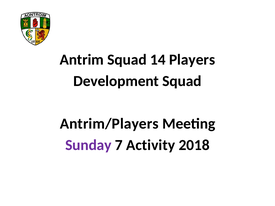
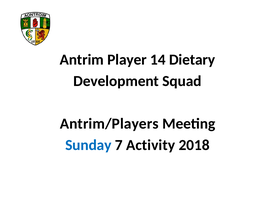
Antrim Squad: Squad -> Player
Players: Players -> Dietary
Sunday colour: purple -> blue
